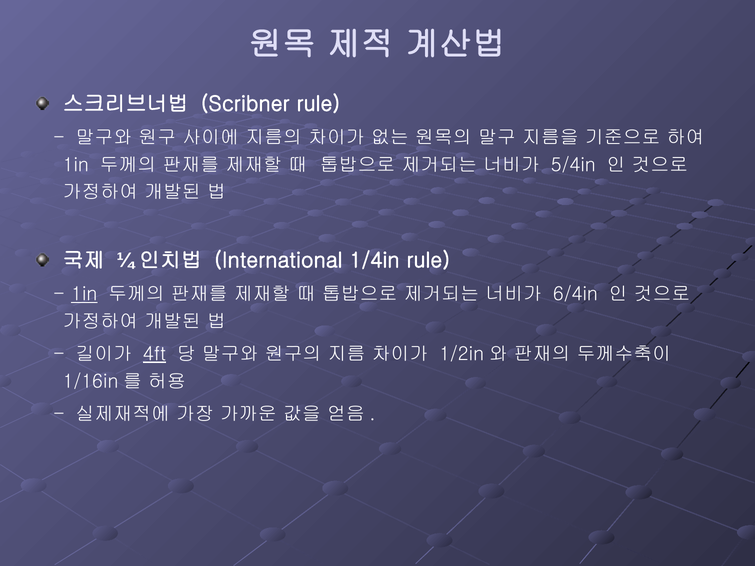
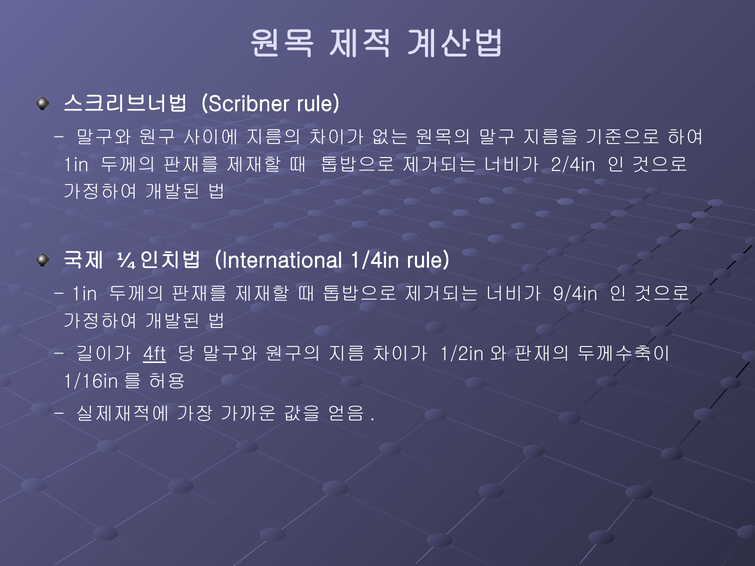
5/4in: 5/4in -> 2/4in
1in at (84, 294) underline: present -> none
6/4in: 6/4in -> 9/4in
